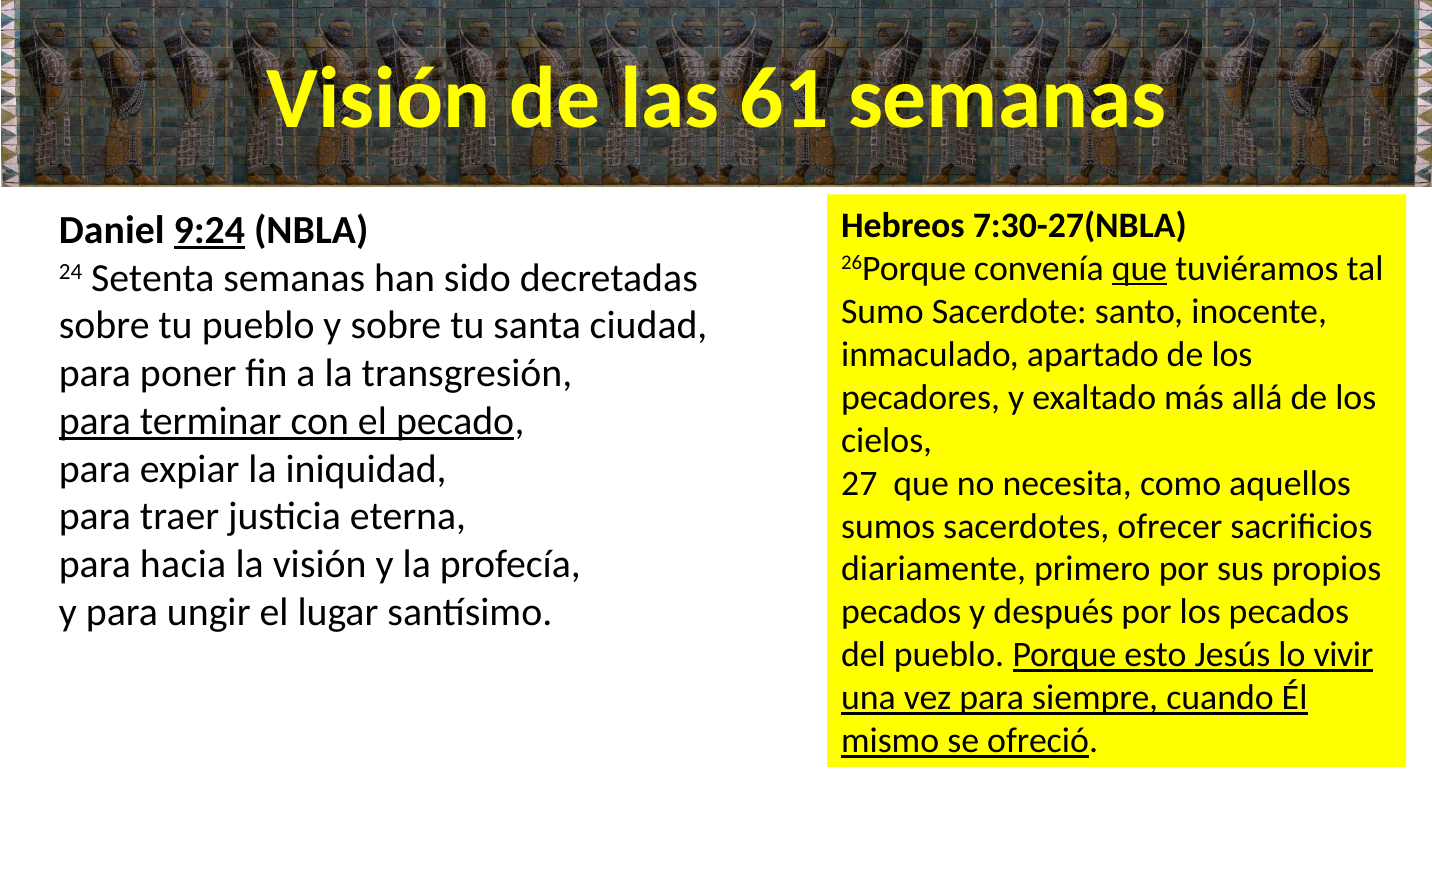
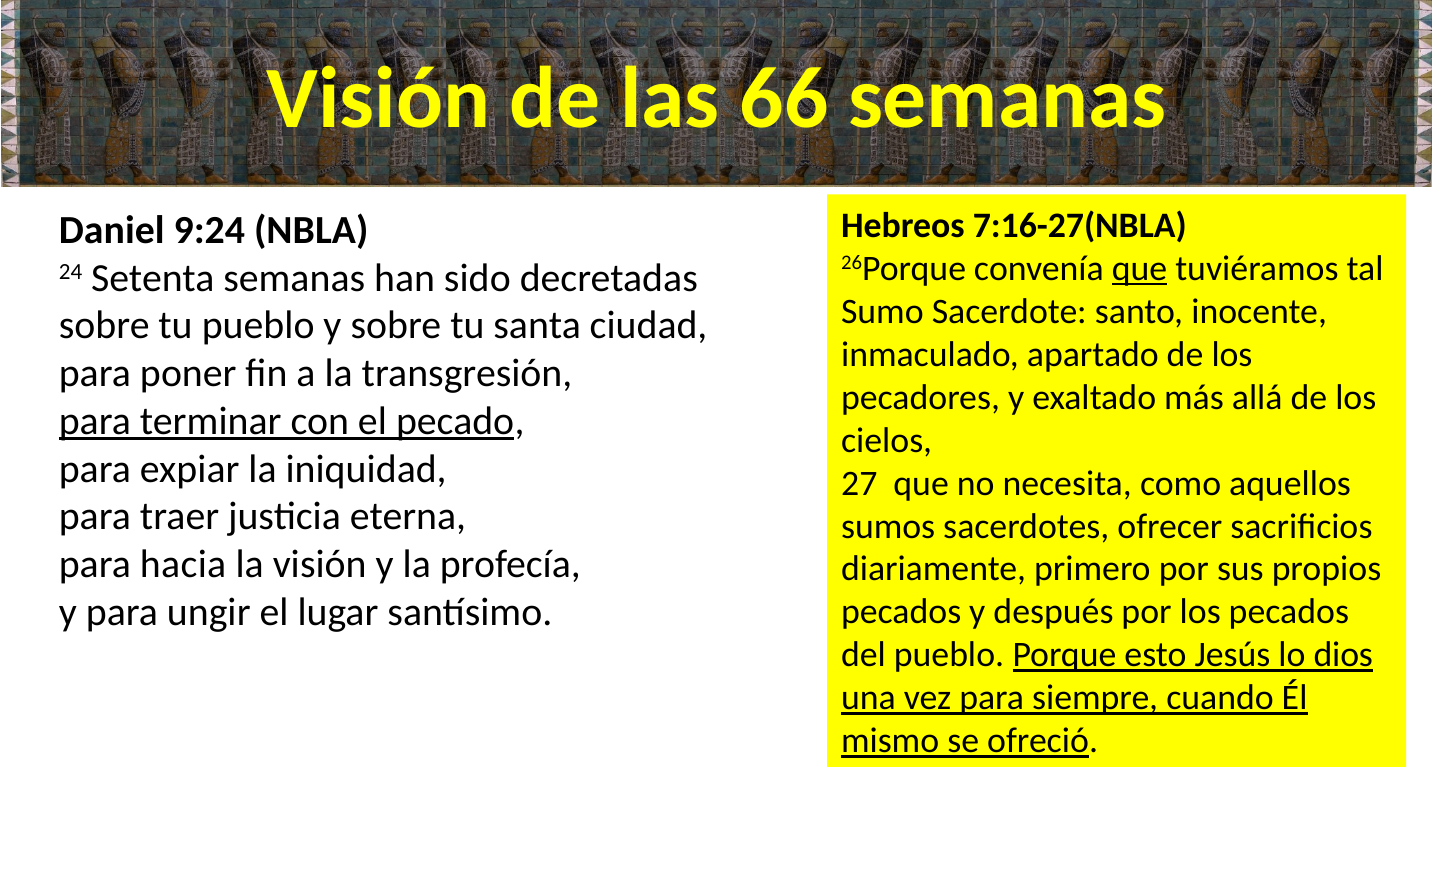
61: 61 -> 66
7:30-27(NBLA: 7:30-27(NBLA -> 7:16-27(NBLA
9:24 underline: present -> none
vivir: vivir -> dios
